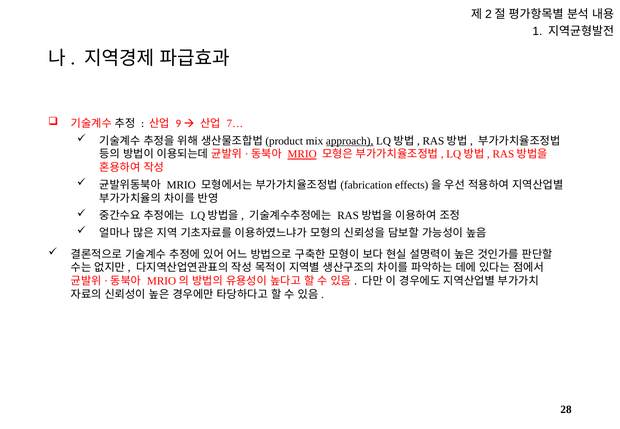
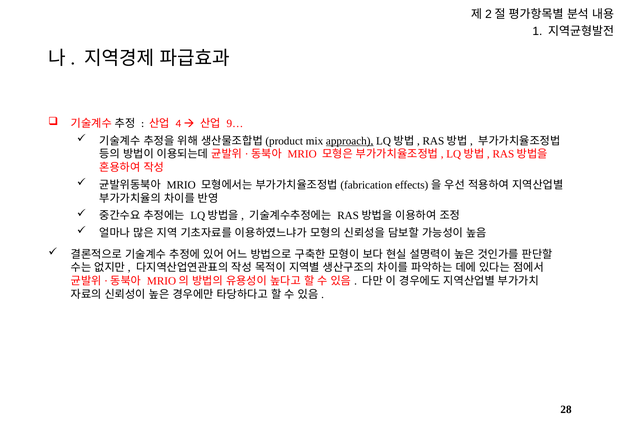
9: 9 -> 4
7…: 7… -> 9…
MRIO at (302, 154) underline: present -> none
